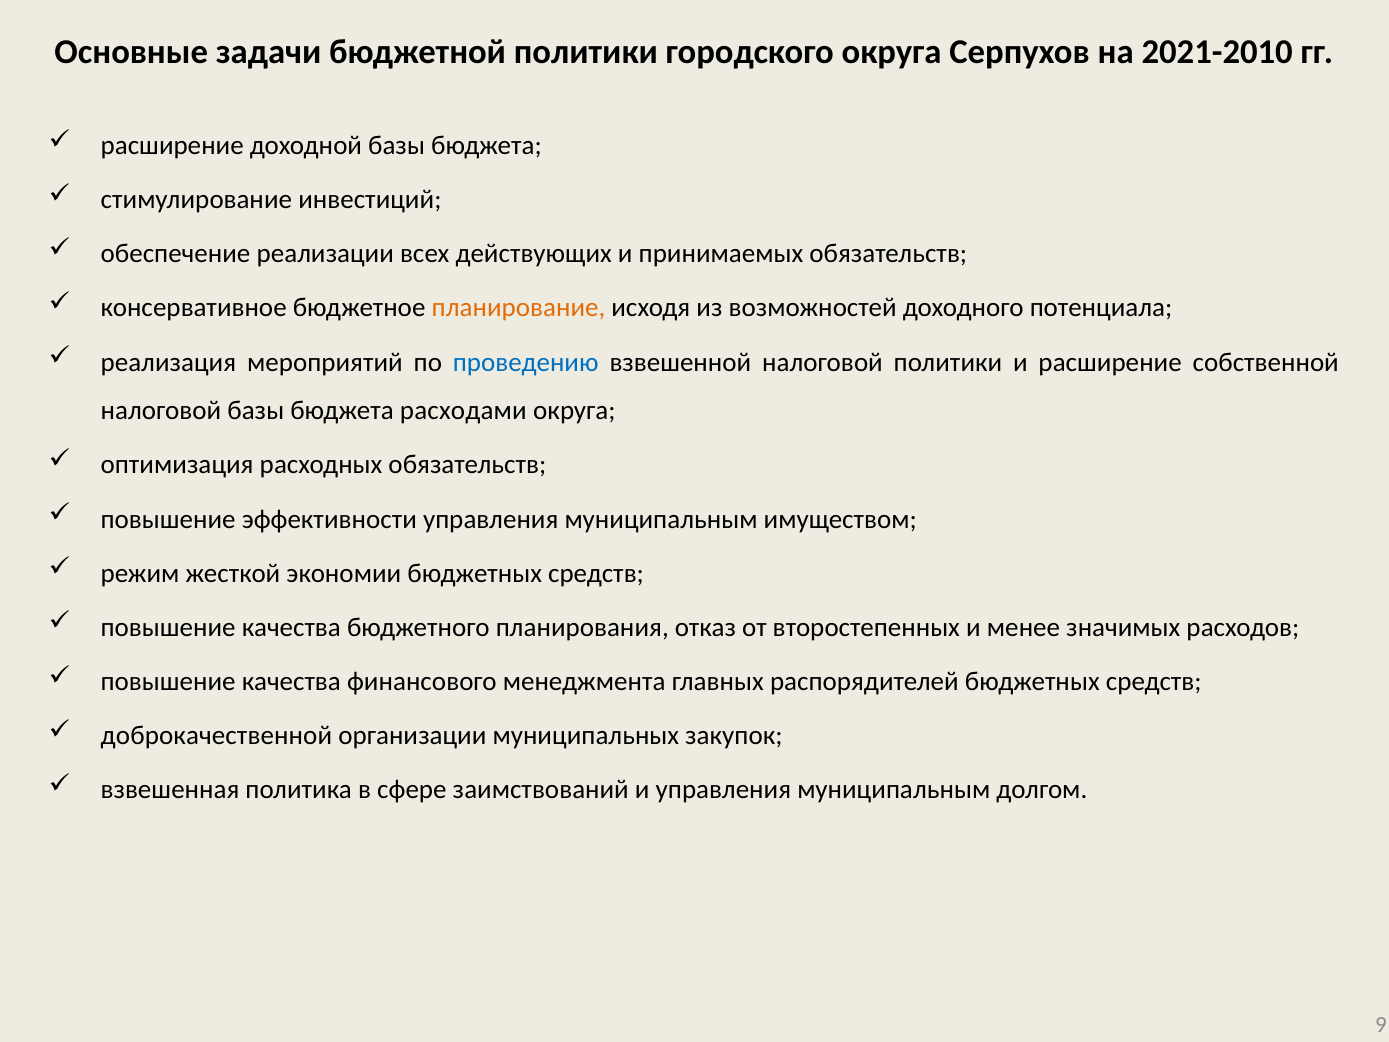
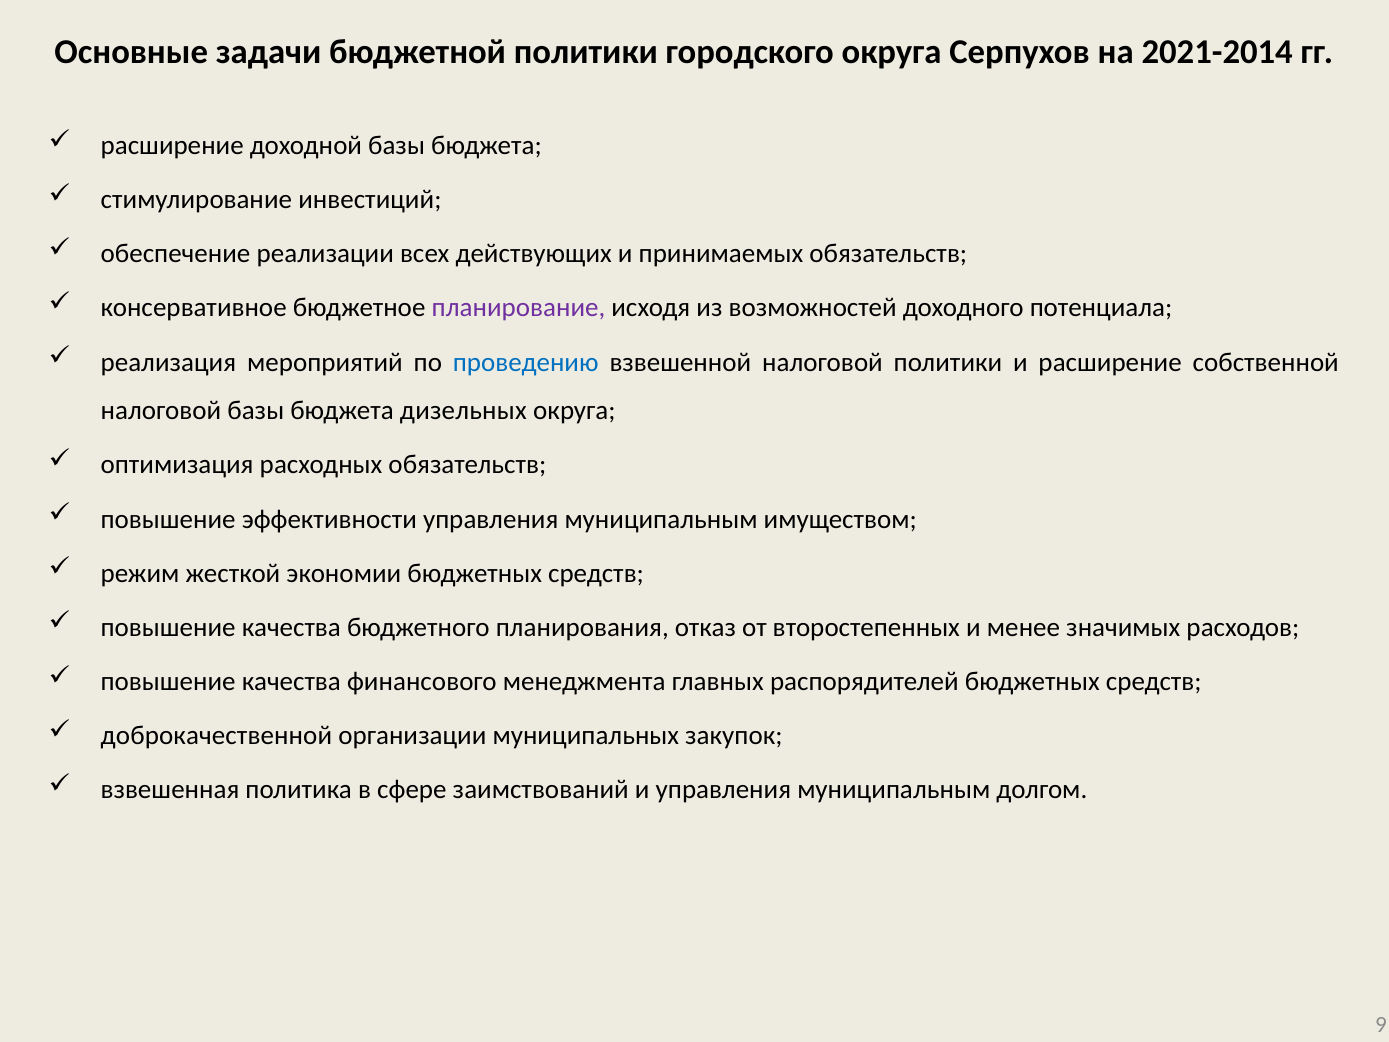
2021-2010: 2021-2010 -> 2021-2014
планирование colour: orange -> purple
расходами: расходами -> дизельных
